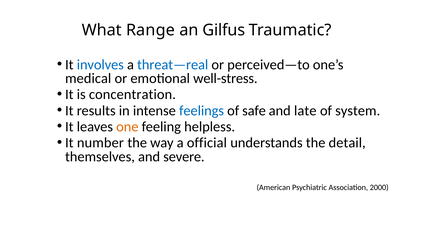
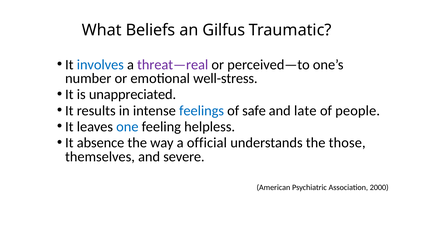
Range: Range -> Beliefs
threat—real colour: blue -> purple
medical: medical -> number
concentration: concentration -> unappreciated
system: system -> people
one colour: orange -> blue
number: number -> absence
detail: detail -> those
